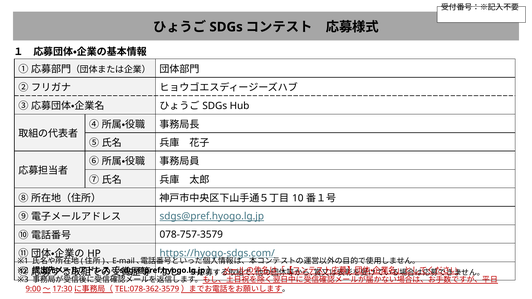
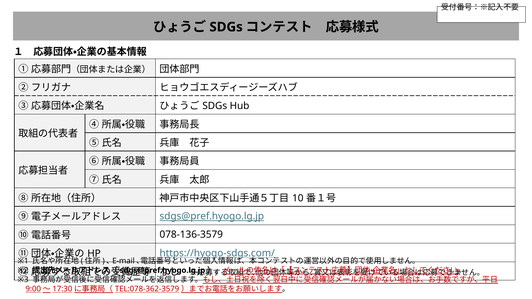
078-757-3579: 078-757-3579 -> 078-136-3579
